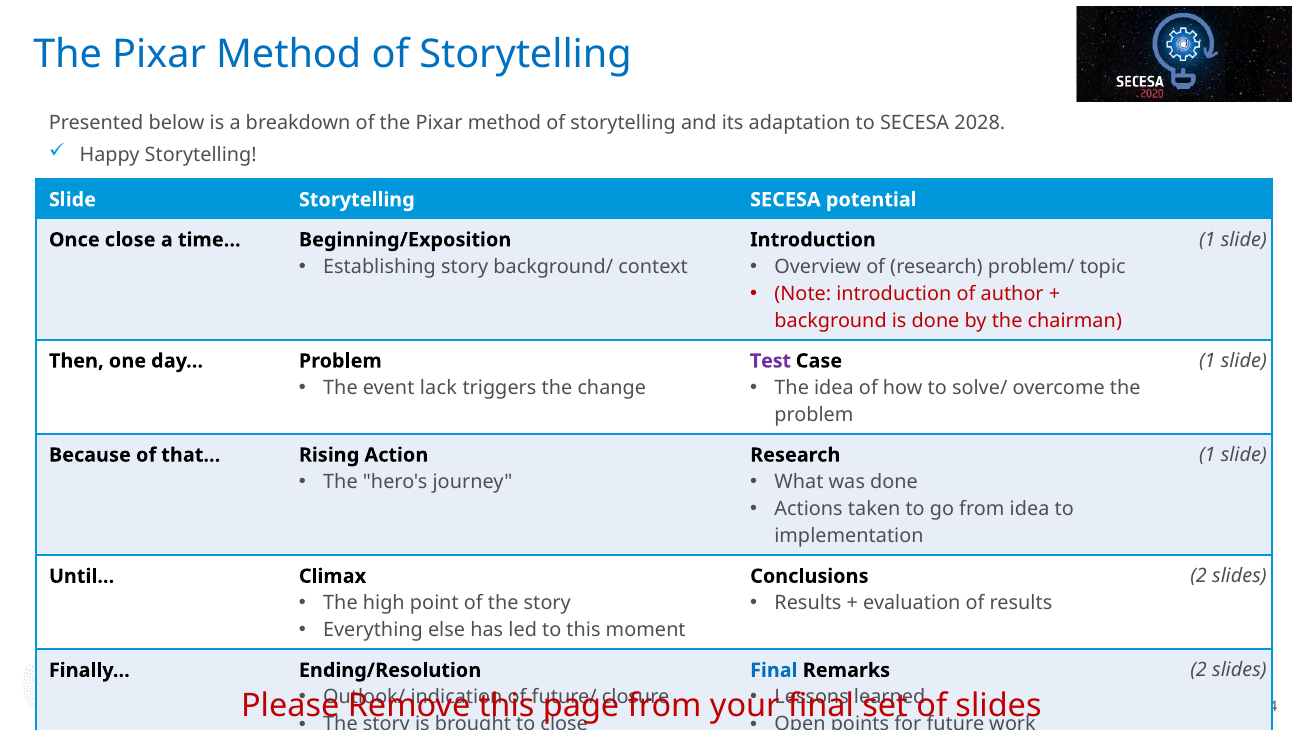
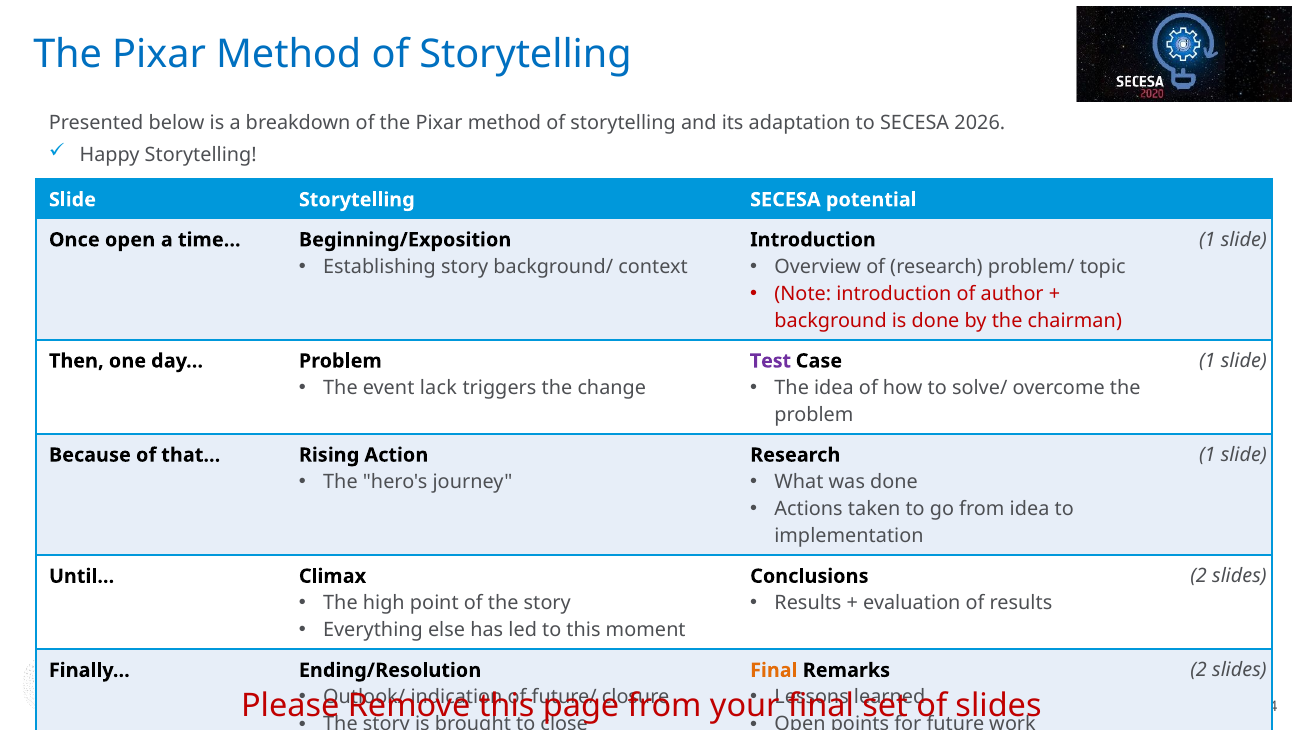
2028: 2028 -> 2026
Once close: close -> open
Final at (774, 670) colour: blue -> orange
